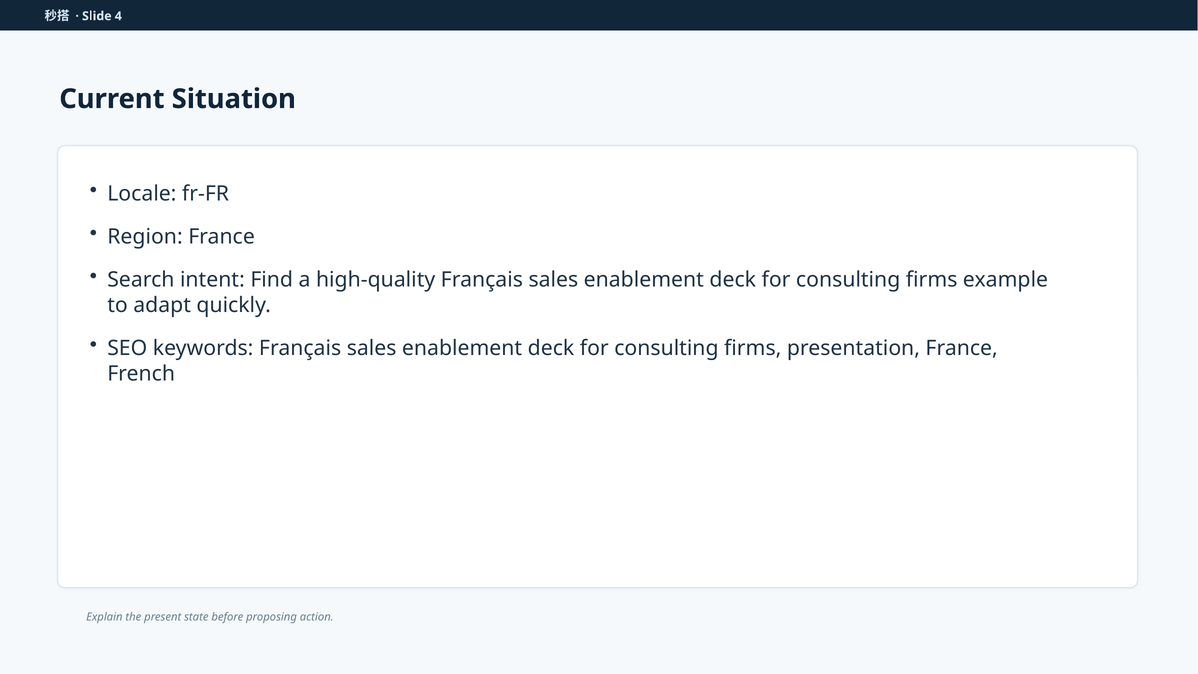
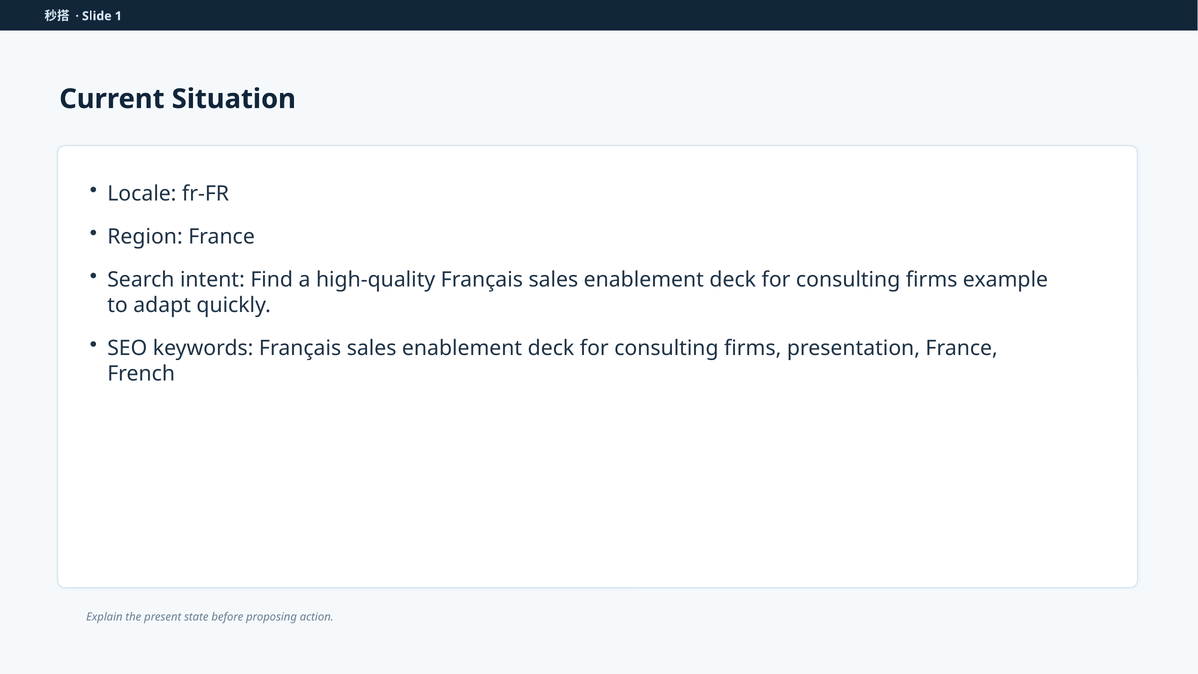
4: 4 -> 1
